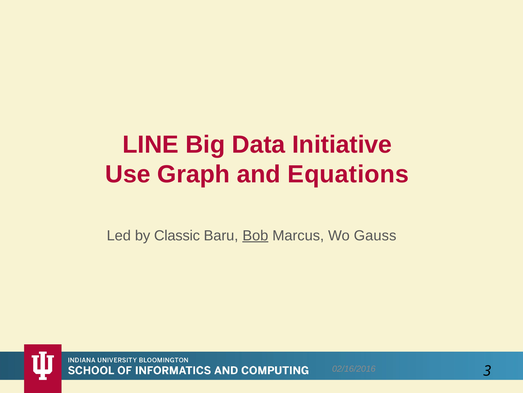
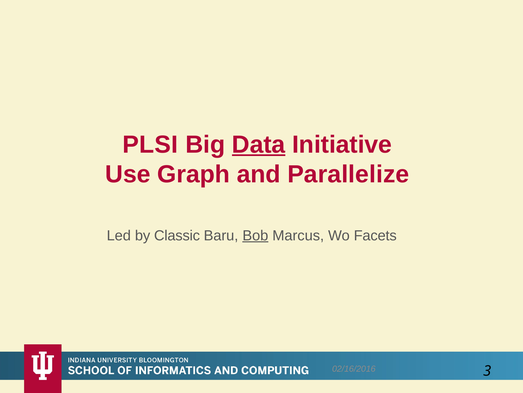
LINE: LINE -> PLSI
Data underline: none -> present
Equations: Equations -> Parallelize
Gauss: Gauss -> Facets
